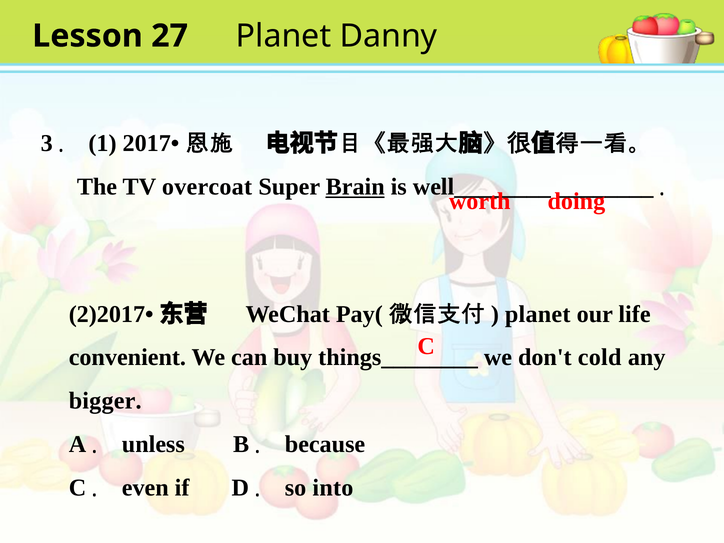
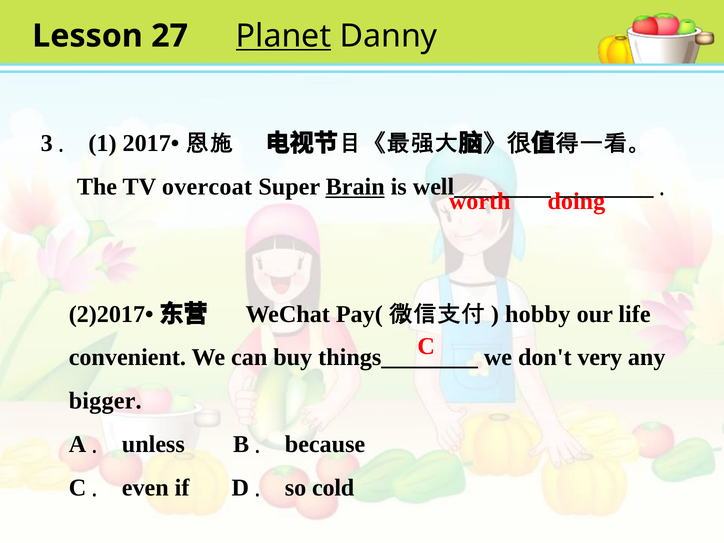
Planet at (284, 36) underline: none -> present
planet at (538, 314): planet -> hobby
cold: cold -> very
into: into -> cold
